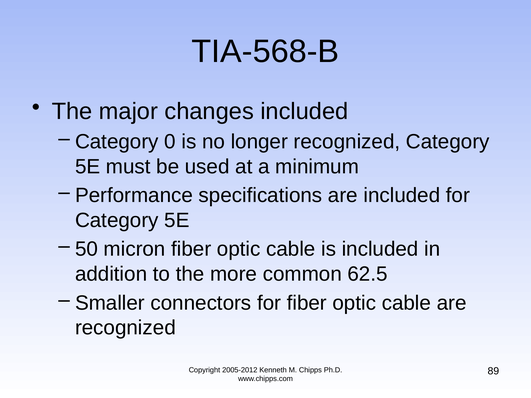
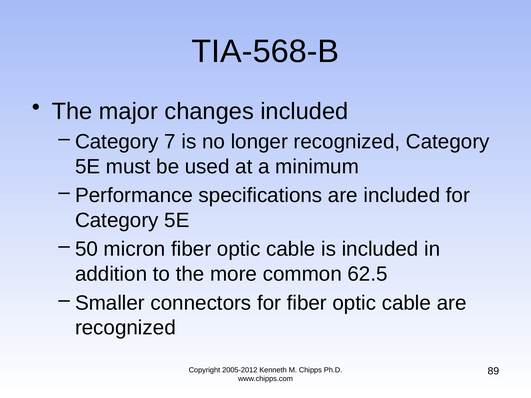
0: 0 -> 7
